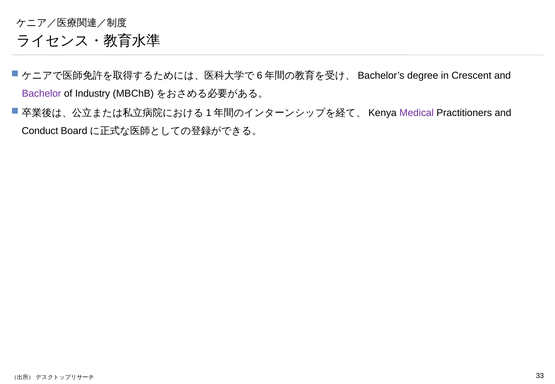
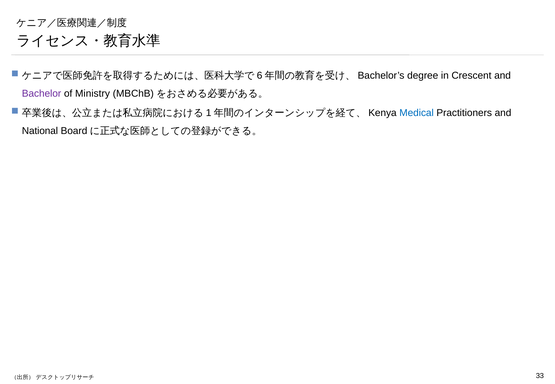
Industry: Industry -> Ministry
Medical colour: purple -> blue
Conduct: Conduct -> National
